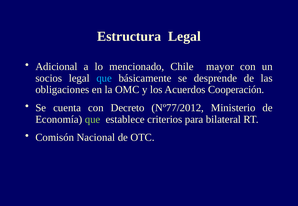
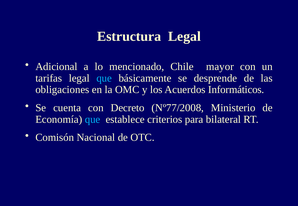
socios: socios -> tarifas
Cooperación: Cooperación -> Informáticos
Nº77/2012: Nº77/2012 -> Nº77/2008
que at (93, 119) colour: light green -> light blue
